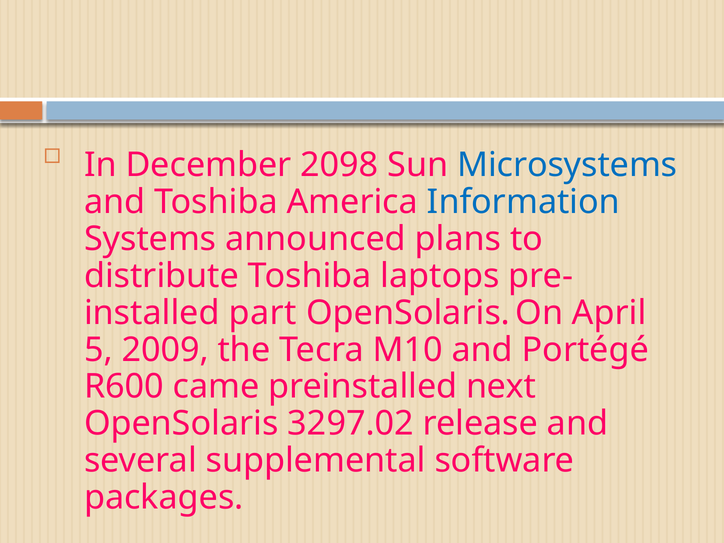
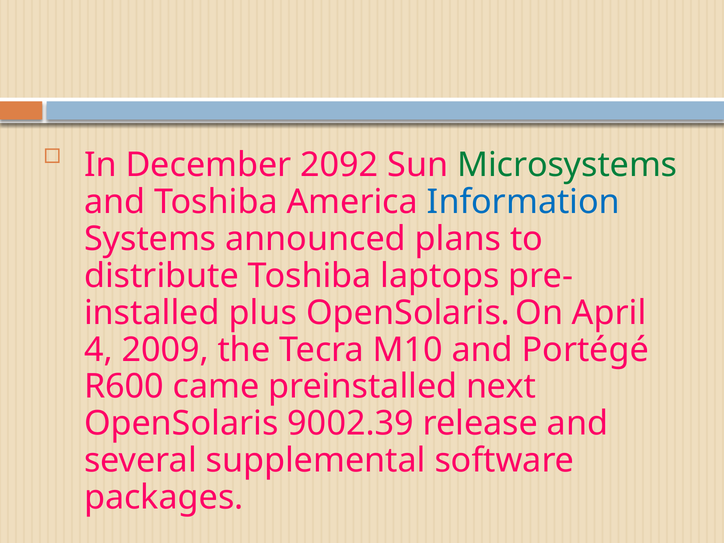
2098: 2098 -> 2092
Microsystems colour: blue -> green
part: part -> plus
5: 5 -> 4
3297.02: 3297.02 -> 9002.39
